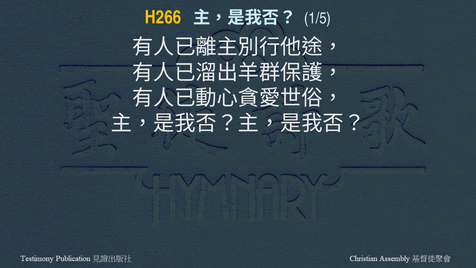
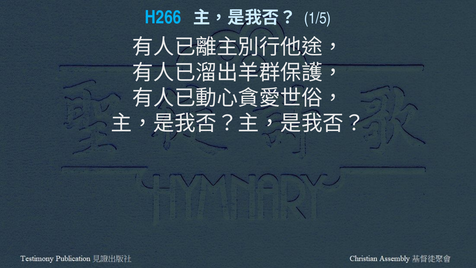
H266 colour: yellow -> light blue
